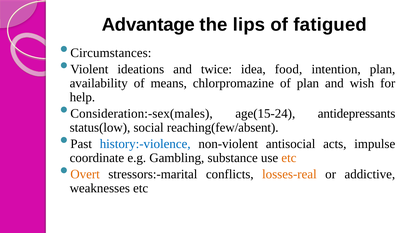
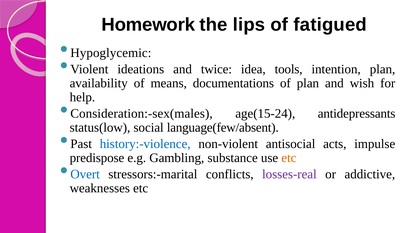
Advantage: Advantage -> Homework
Circumstances: Circumstances -> Hypoglycemic
food: food -> tools
chlorpromazine: chlorpromazine -> documentations
reaching(few/absent: reaching(few/absent -> language(few/absent
coordinate: coordinate -> predispose
Overt colour: orange -> blue
losses-real colour: orange -> purple
